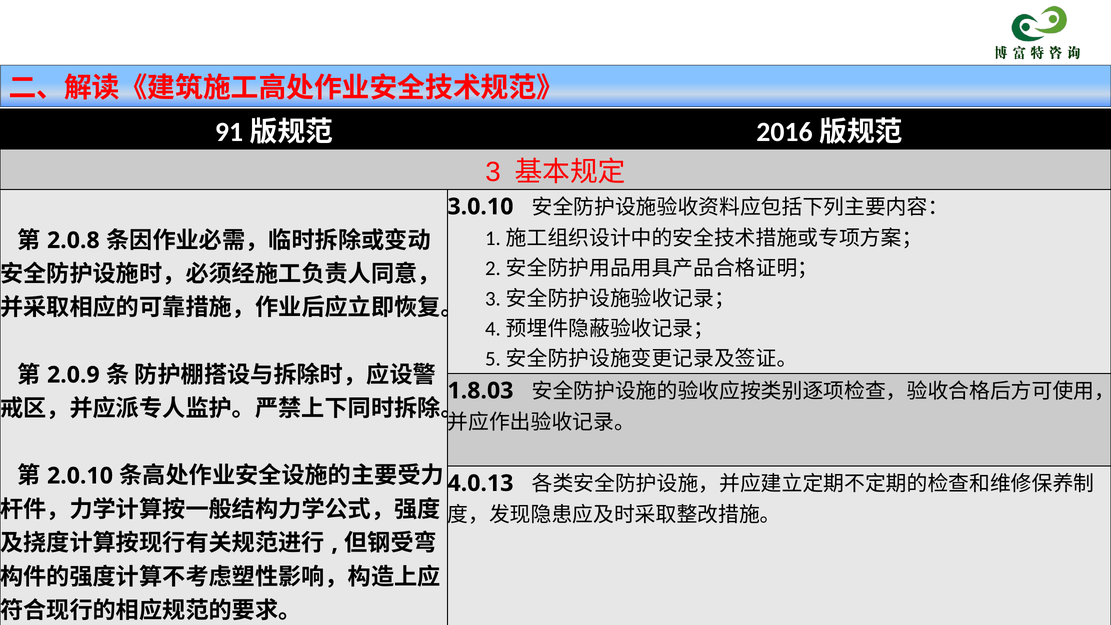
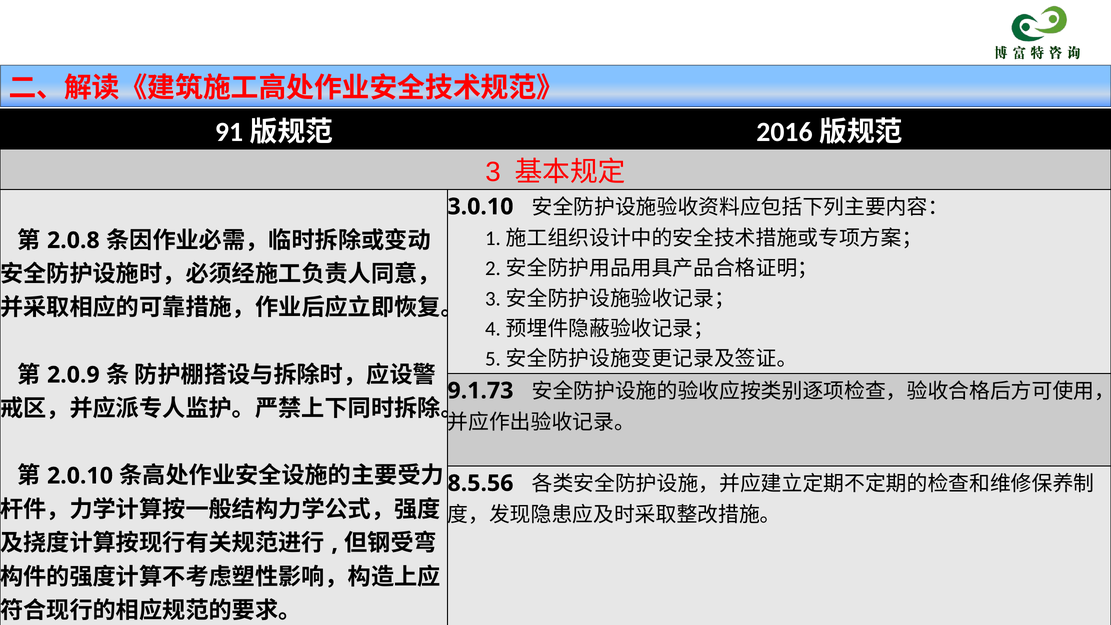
1.8.03: 1.8.03 -> 9.1.73
4.0.13: 4.0.13 -> 8.5.56
